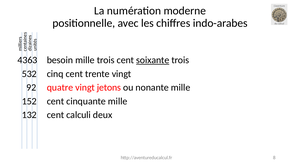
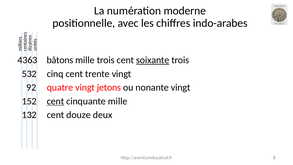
besoin: besoin -> bâtons
nonante mille: mille -> vingt
cent at (55, 101) underline: none -> present
calculi: calculi -> douze
